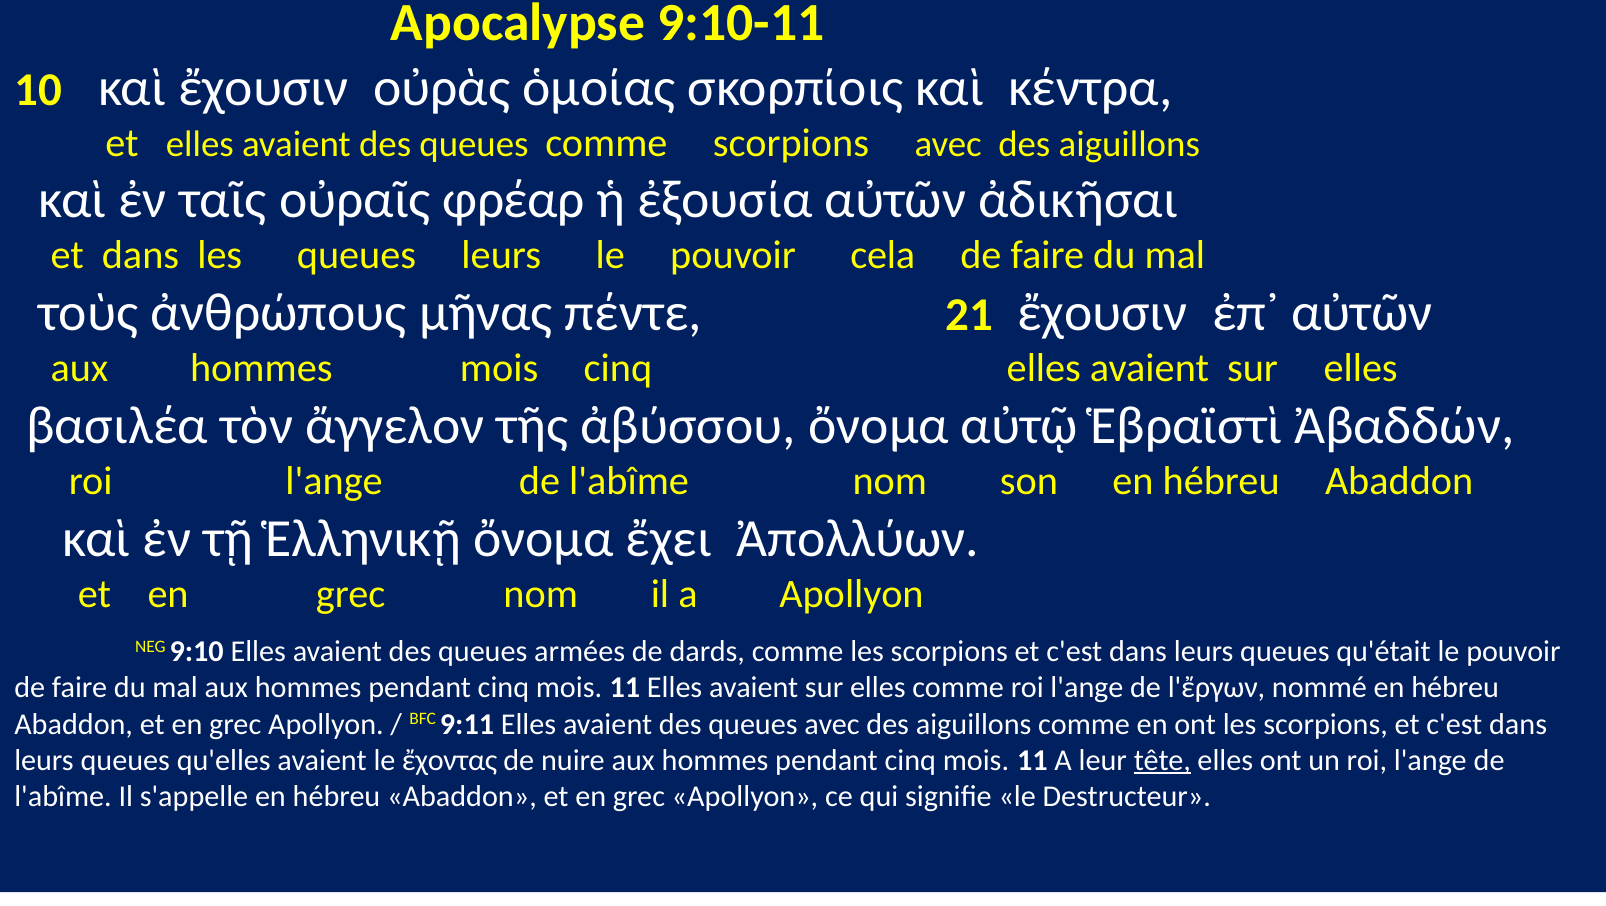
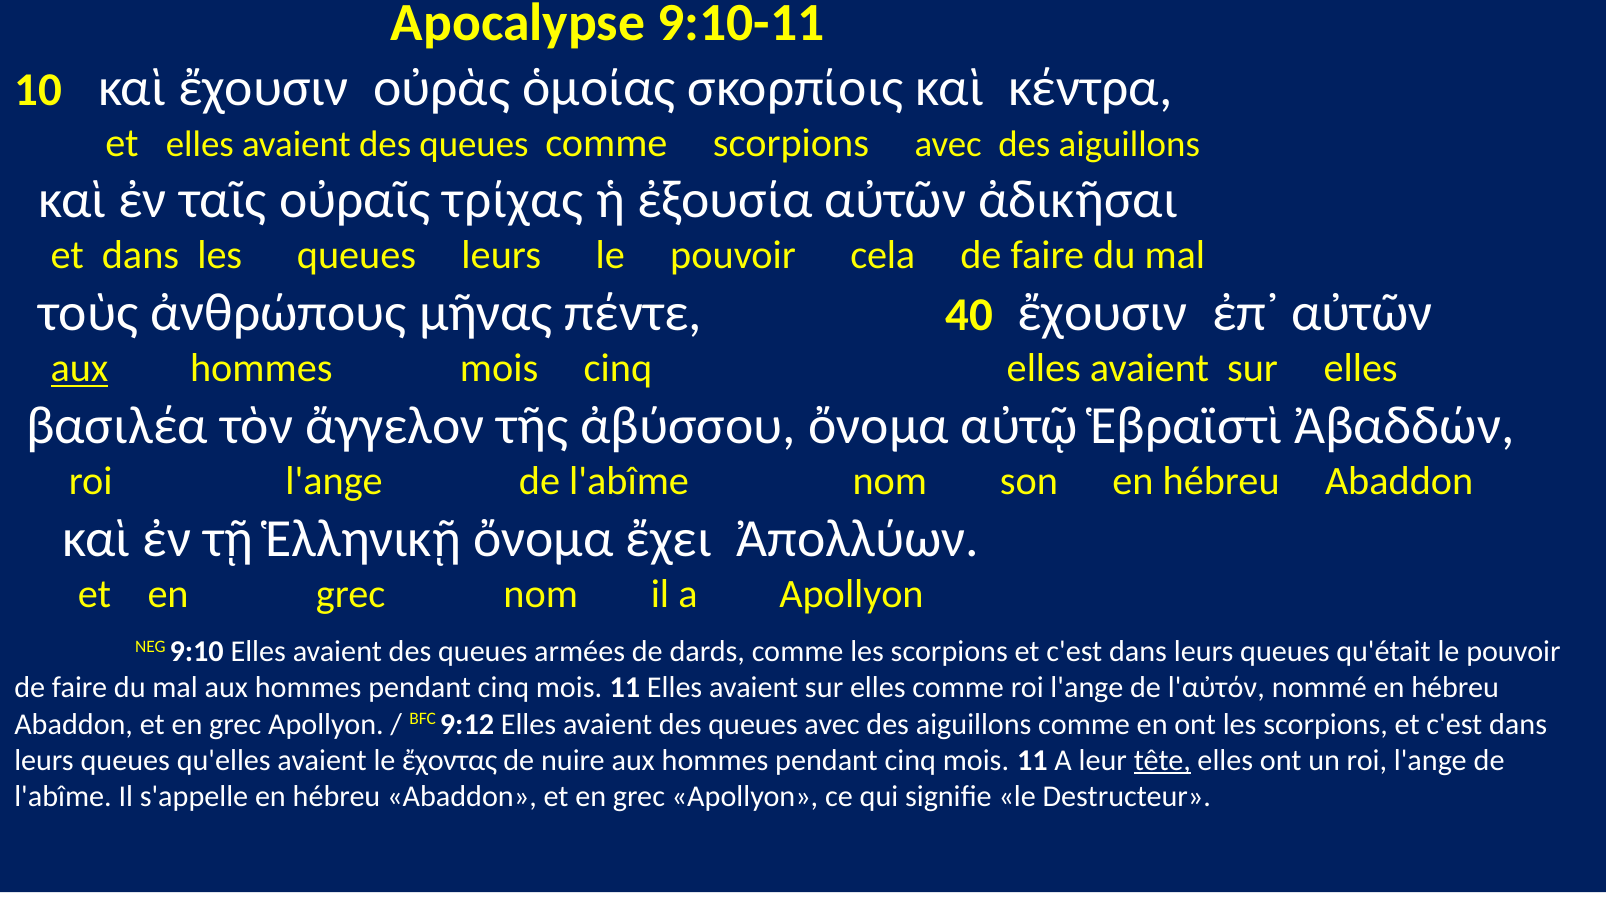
φρέαρ: φρέαρ -> τρίχας
21: 21 -> 40
aux at (79, 368) underline: none -> present
l'ἔργων: l'ἔργων -> l'αὐτόν
9:11: 9:11 -> 9:12
